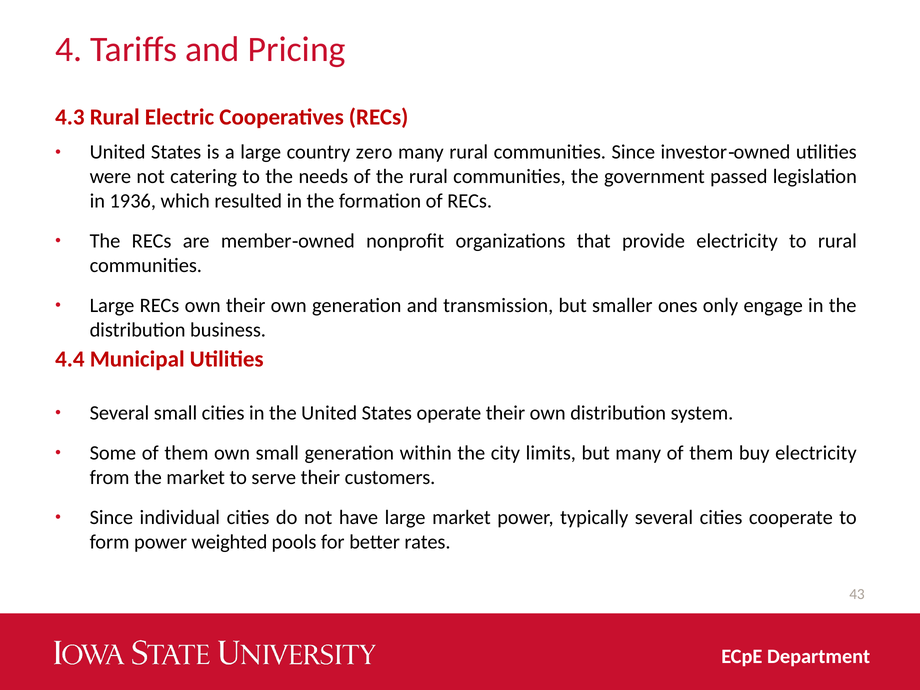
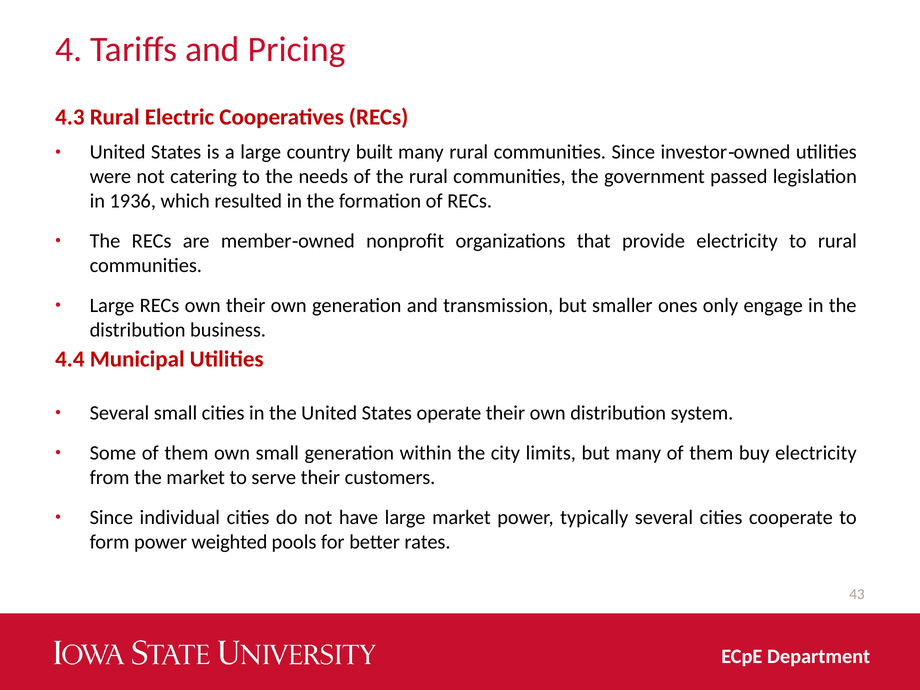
zero: zero -> built
